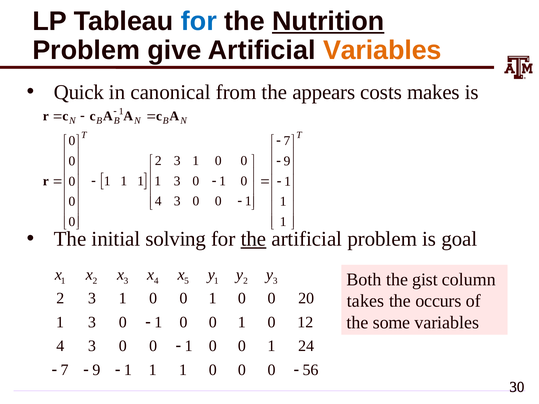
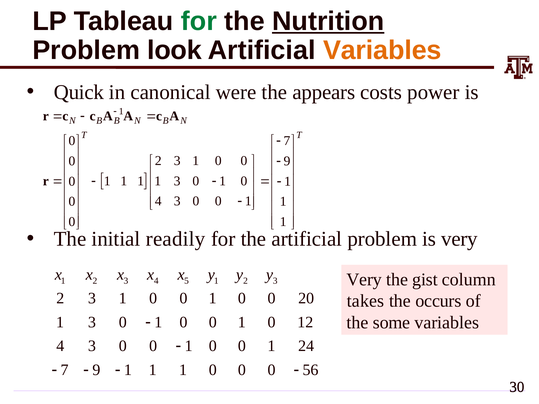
for at (199, 21) colour: blue -> green
give: give -> look
from: from -> were
makes: makes -> power
solving: solving -> readily
the at (253, 239) underline: present -> none
is goal: goal -> very
Both at (364, 280): Both -> Very
